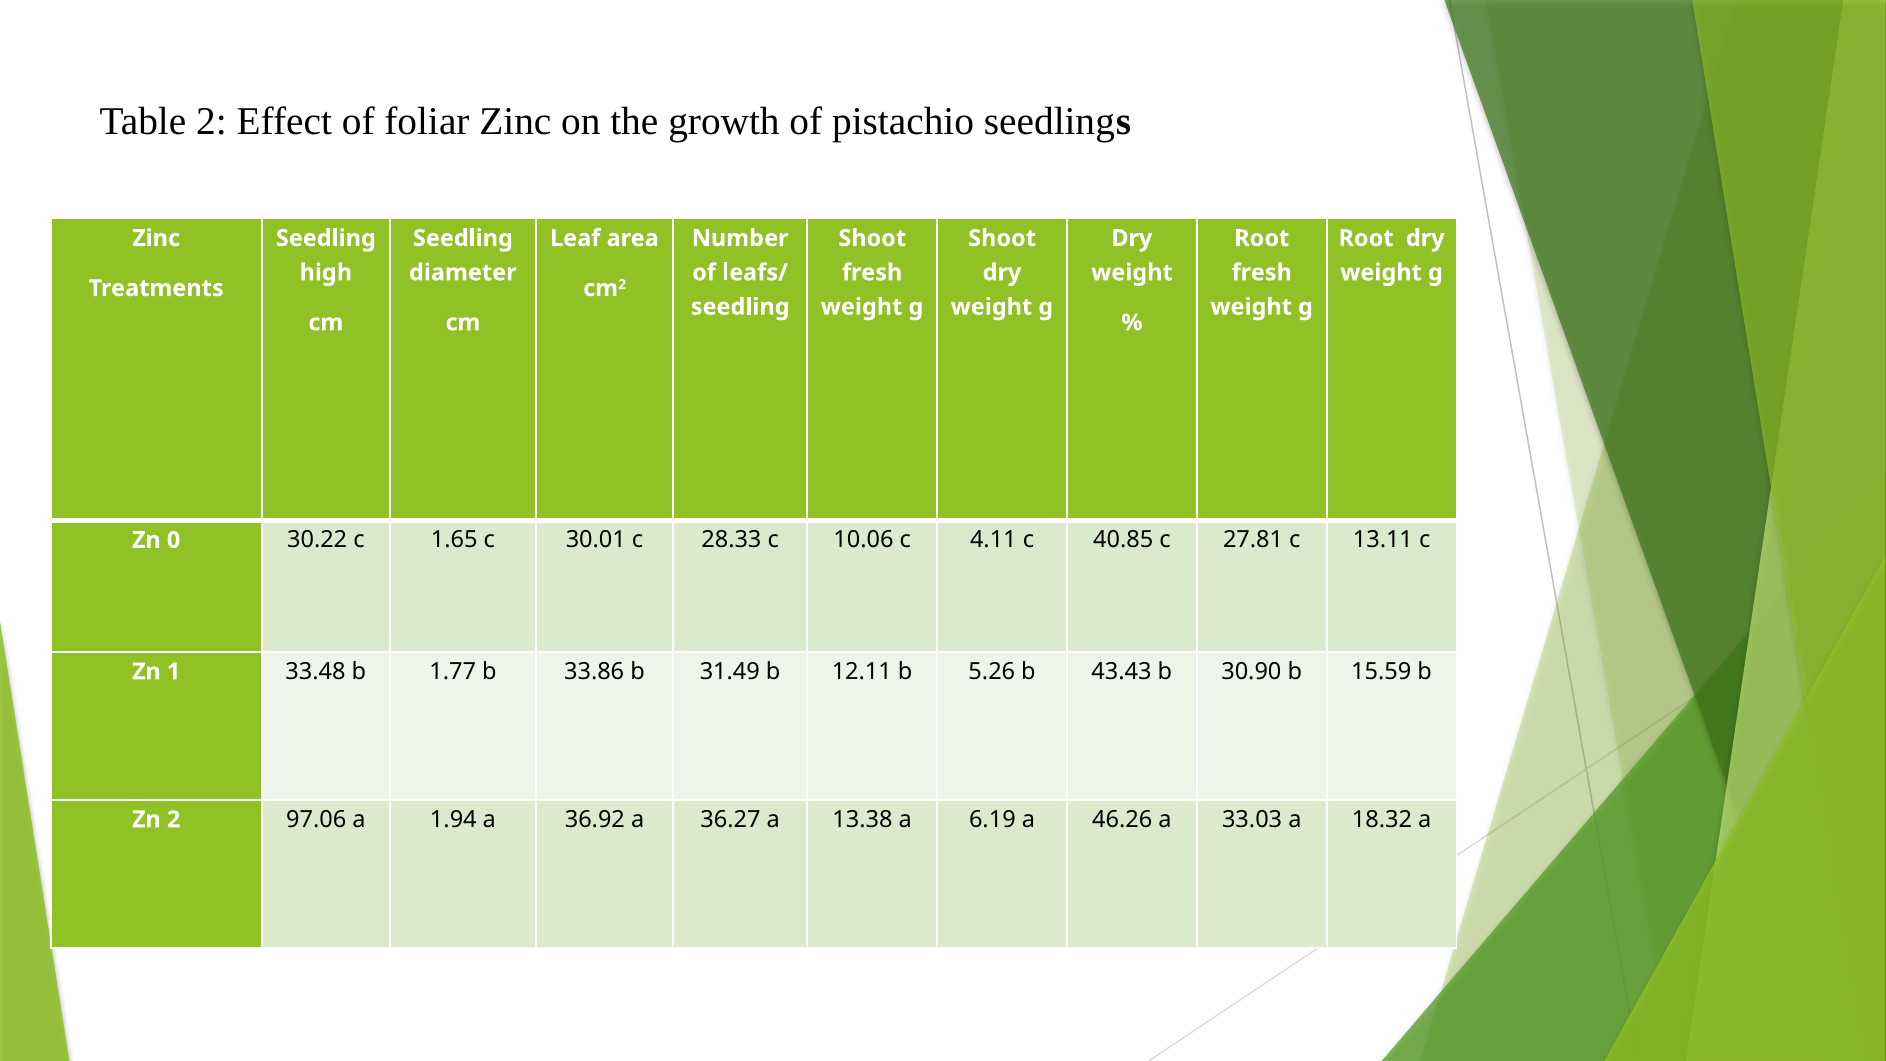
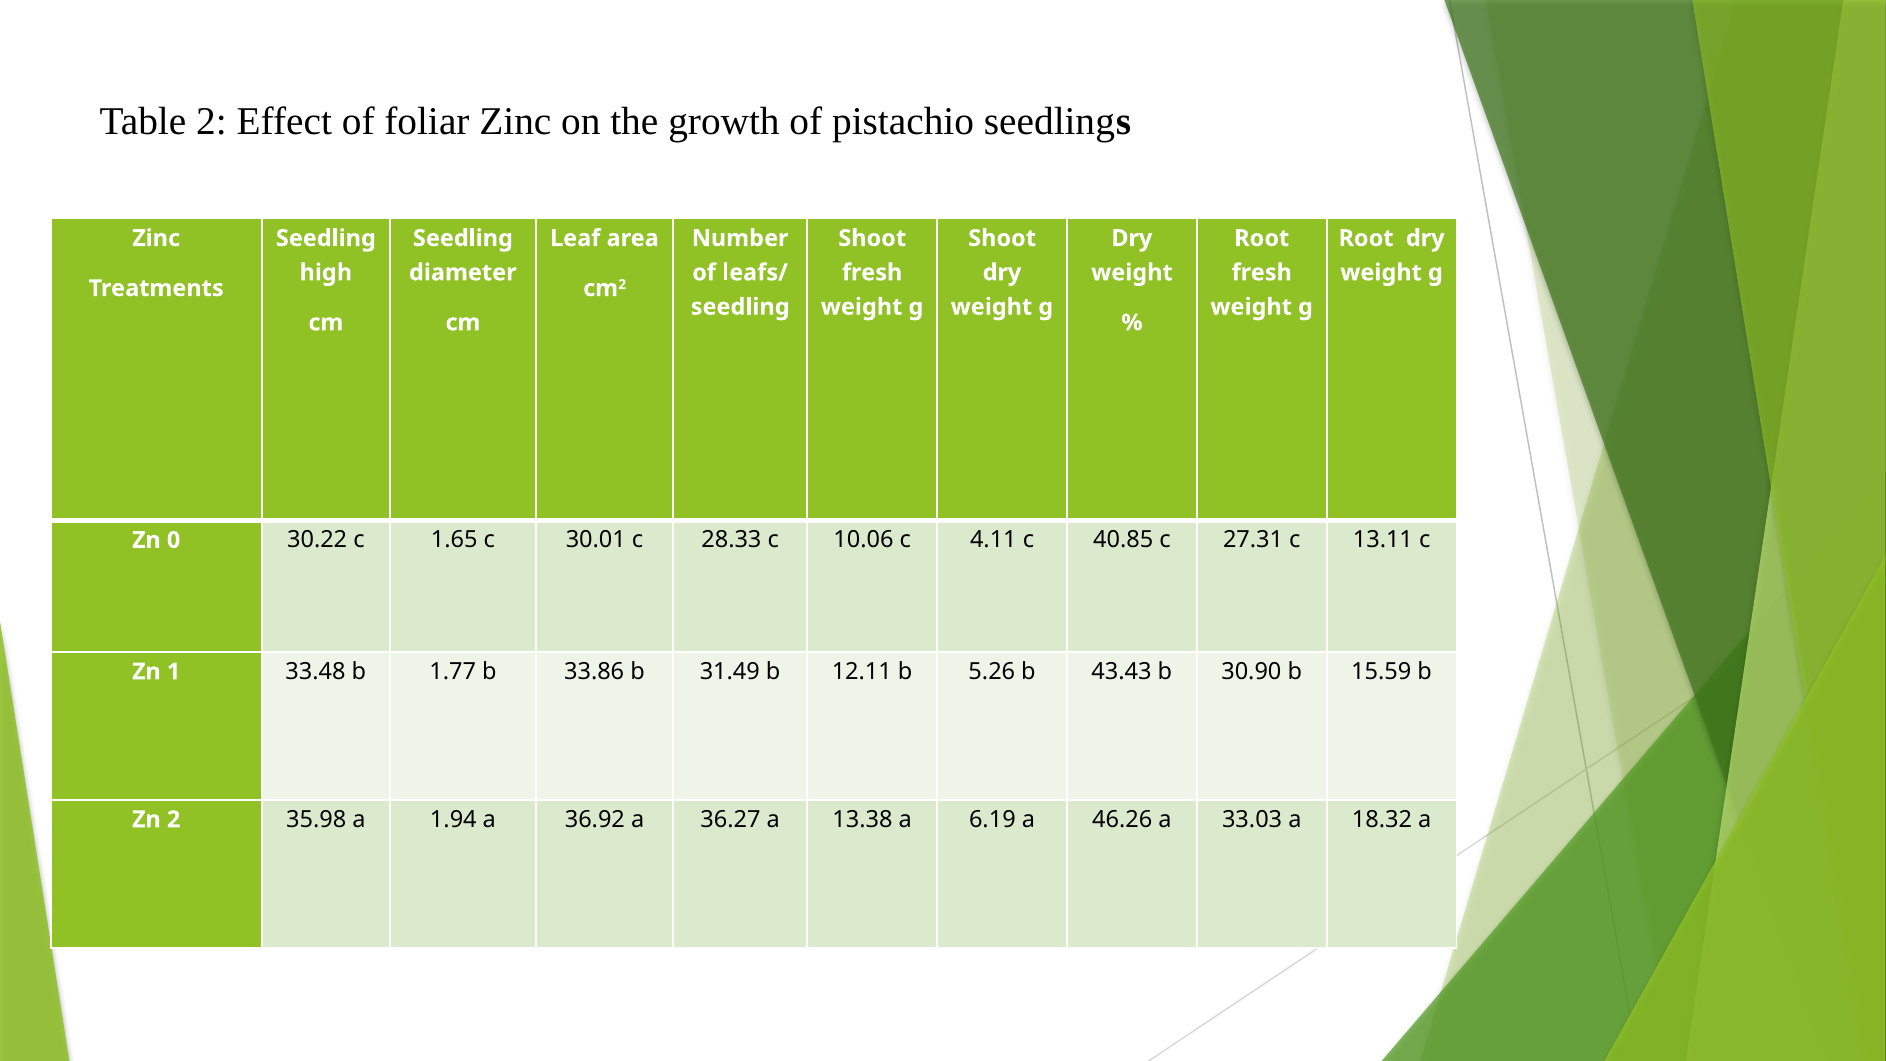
27.81: 27.81 -> 27.31
97.06: 97.06 -> 35.98
